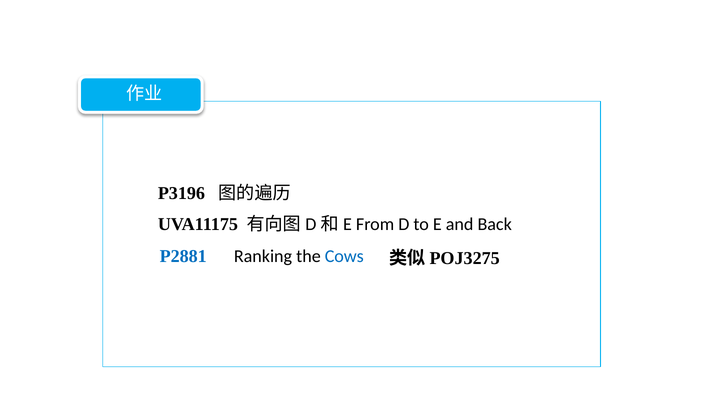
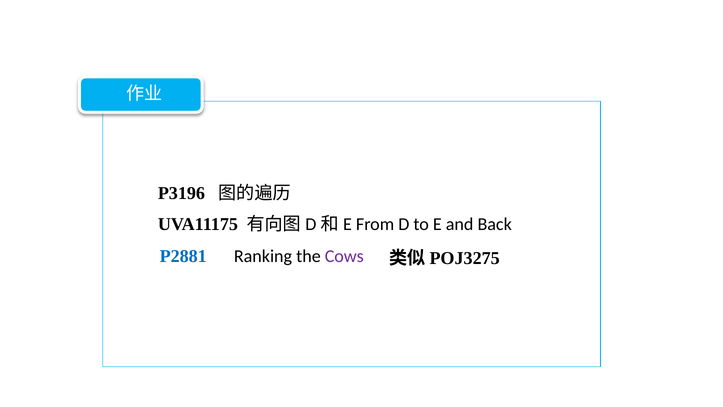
Cows colour: blue -> purple
